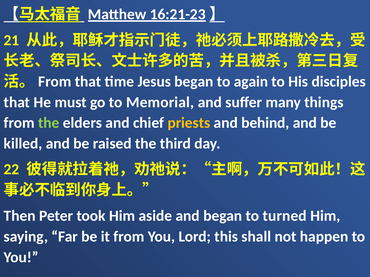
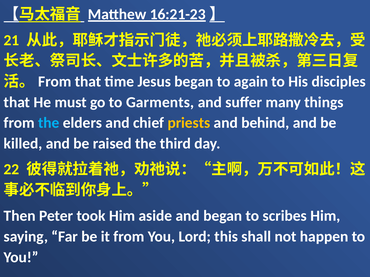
Memorial: Memorial -> Garments
the at (49, 123) colour: light green -> light blue
turned: turned -> scribes
